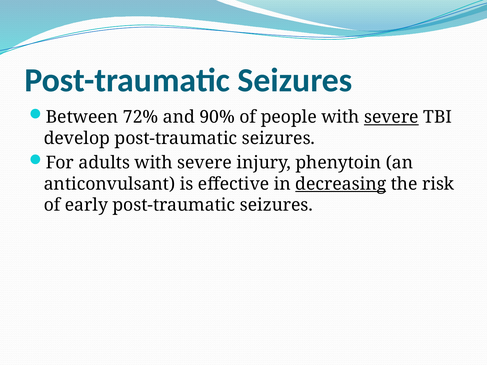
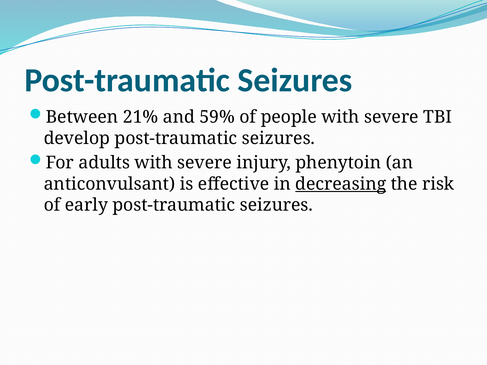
72%: 72% -> 21%
90%: 90% -> 59%
severe at (391, 117) underline: present -> none
